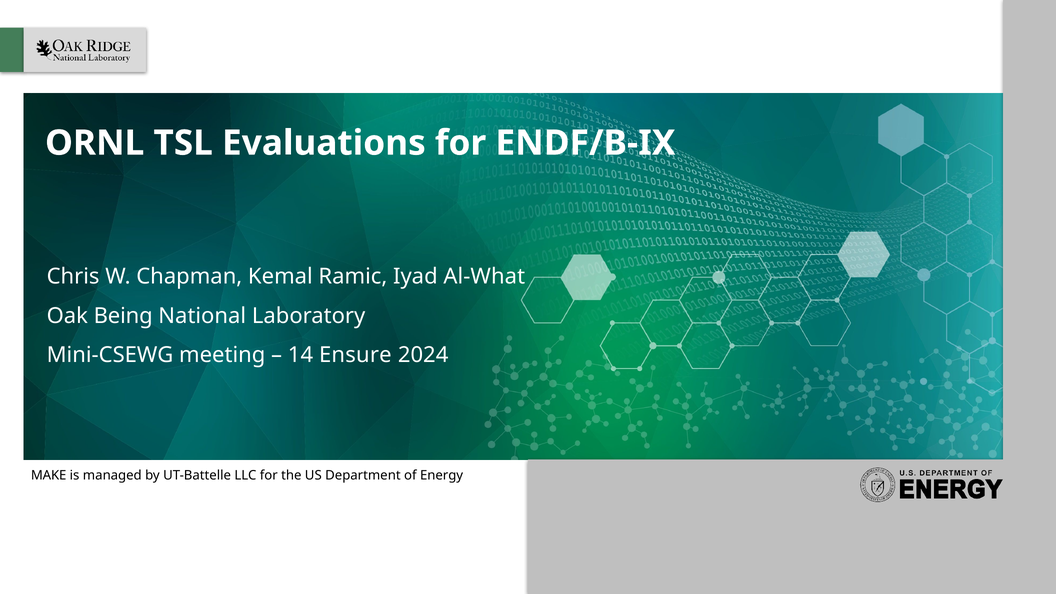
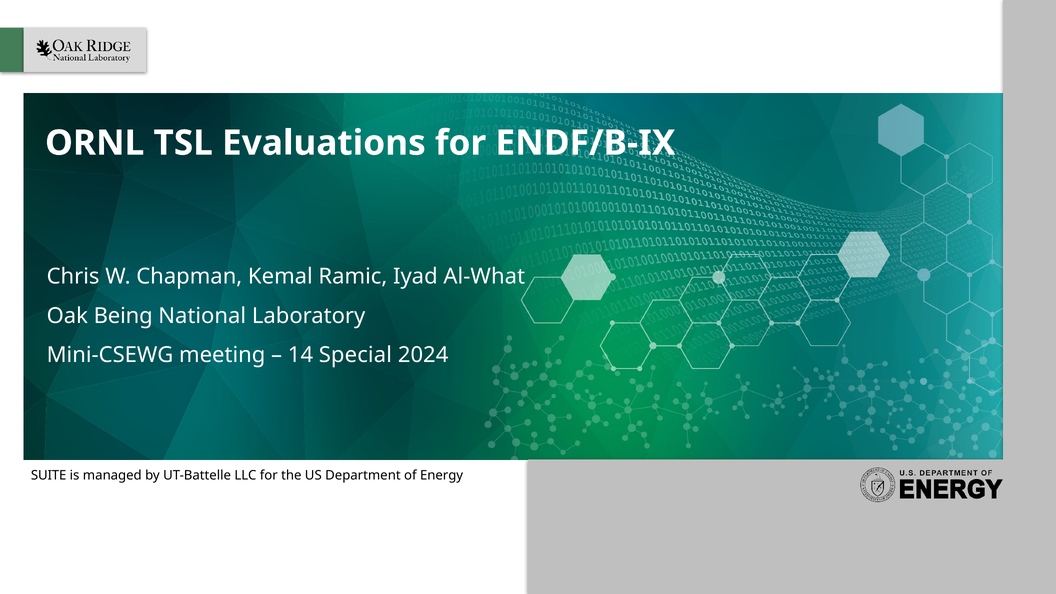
Ensure: Ensure -> Special
MAKE: MAKE -> SUITE
